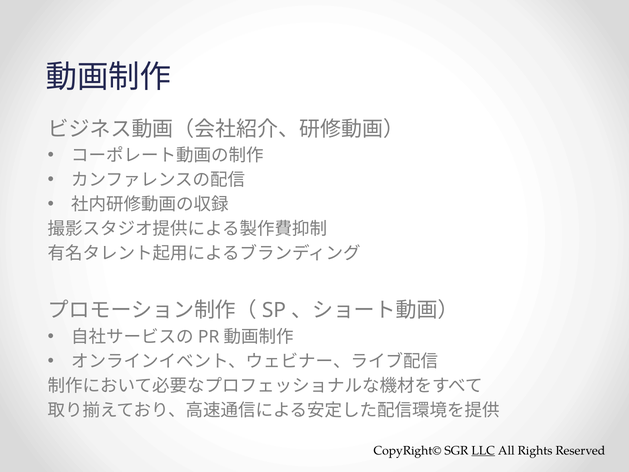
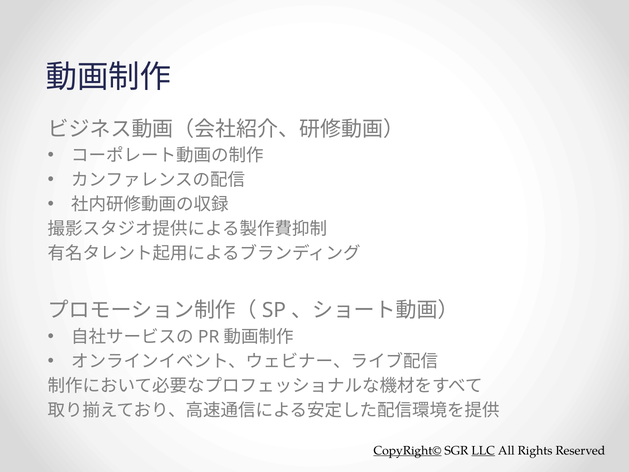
CopyRight© underline: none -> present
